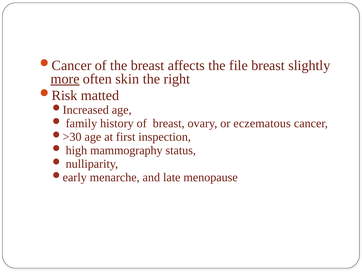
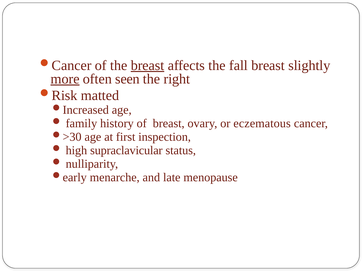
breast at (148, 65) underline: none -> present
file: file -> fall
skin: skin -> seen
mammography: mammography -> supraclavicular
